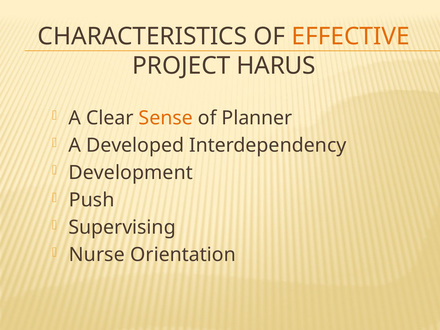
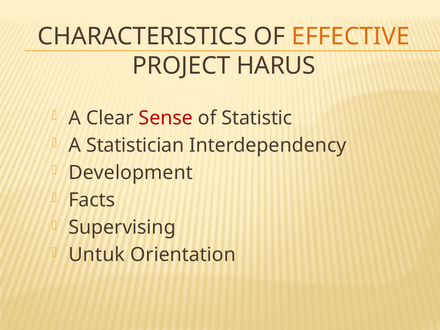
Sense colour: orange -> red
Planner: Planner -> Statistic
Developed: Developed -> Statistician
Push: Push -> Facts
Nurse: Nurse -> Untuk
